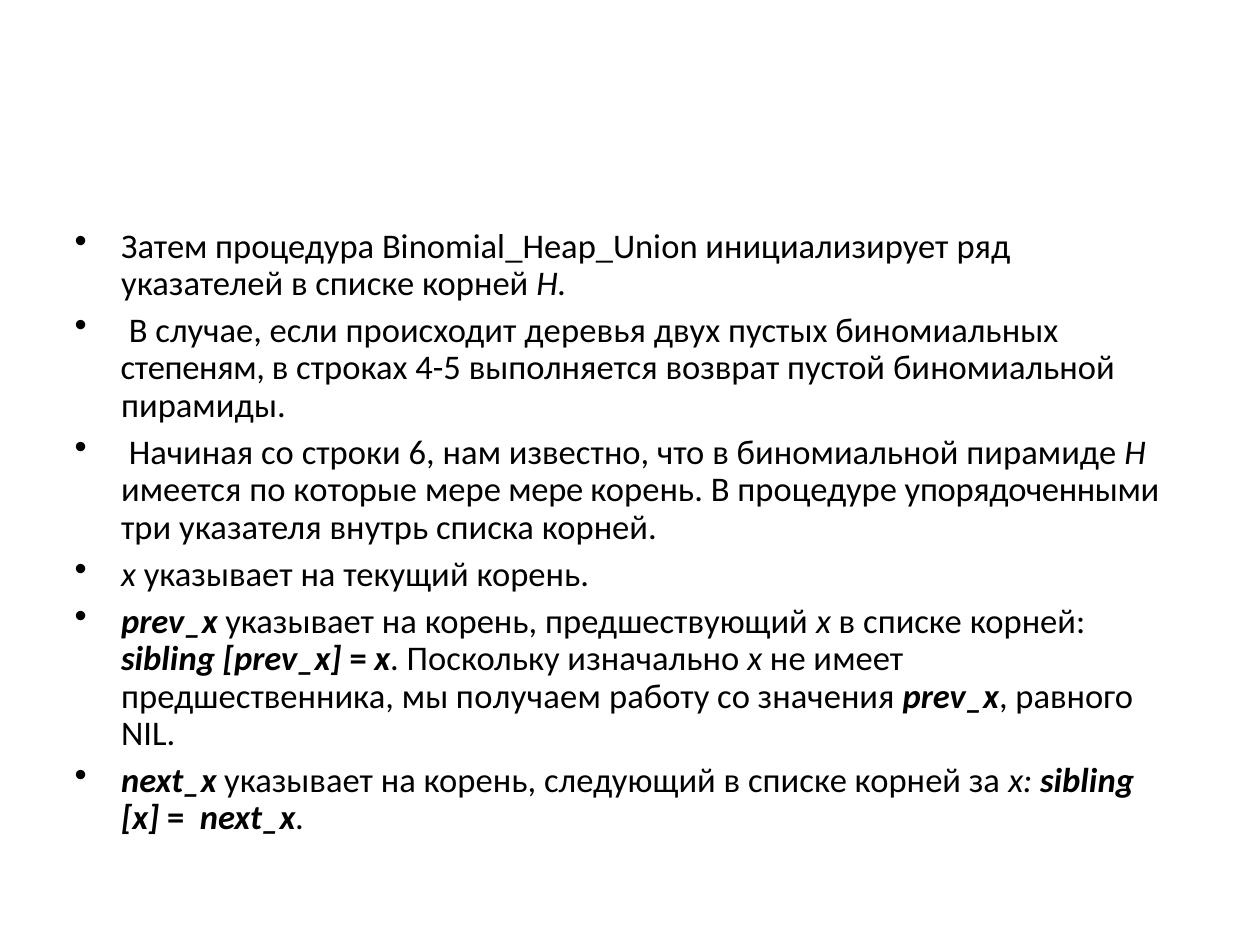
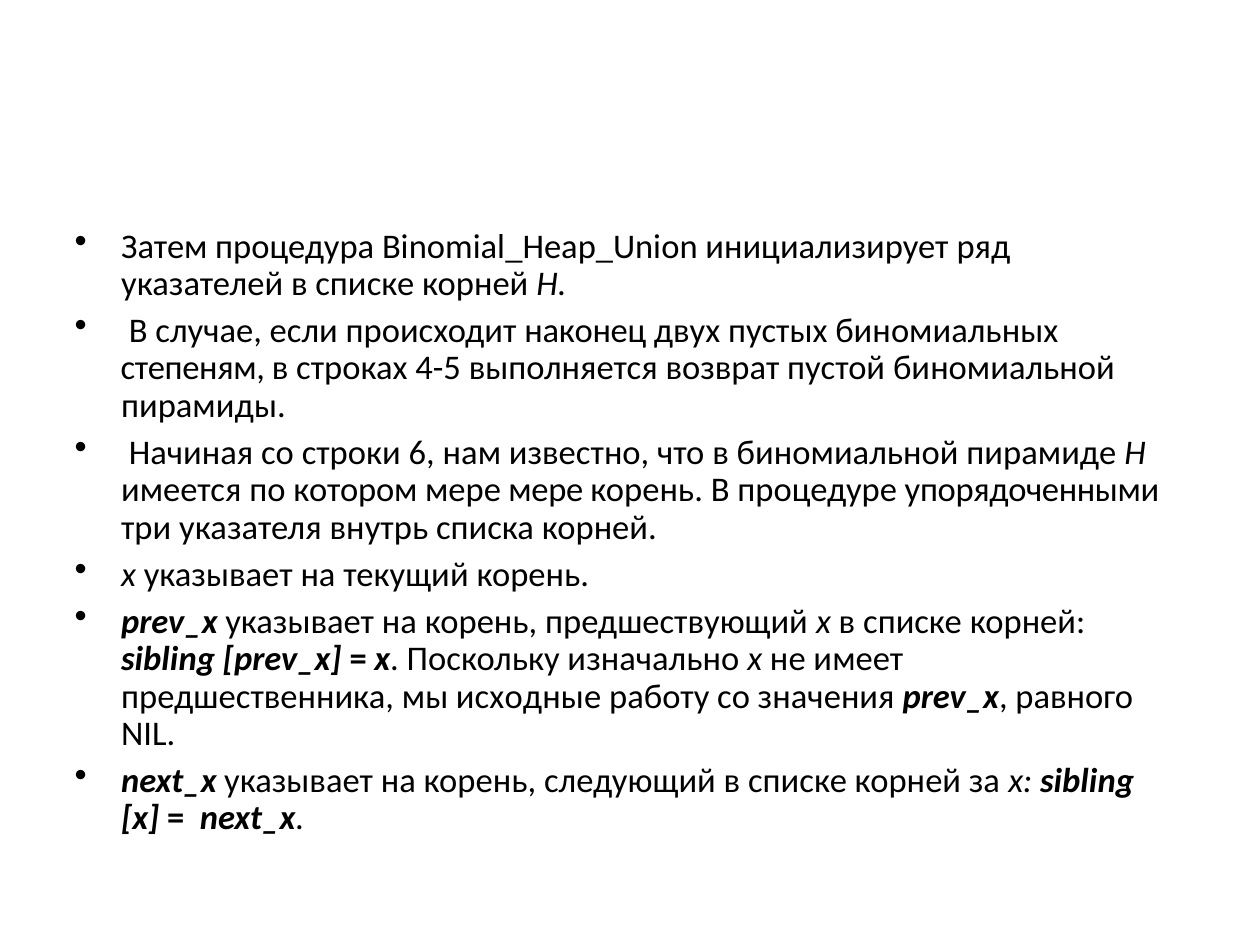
деревья: деревья -> наконец
которые: которые -> котором
получаем: получаем -> исходные
